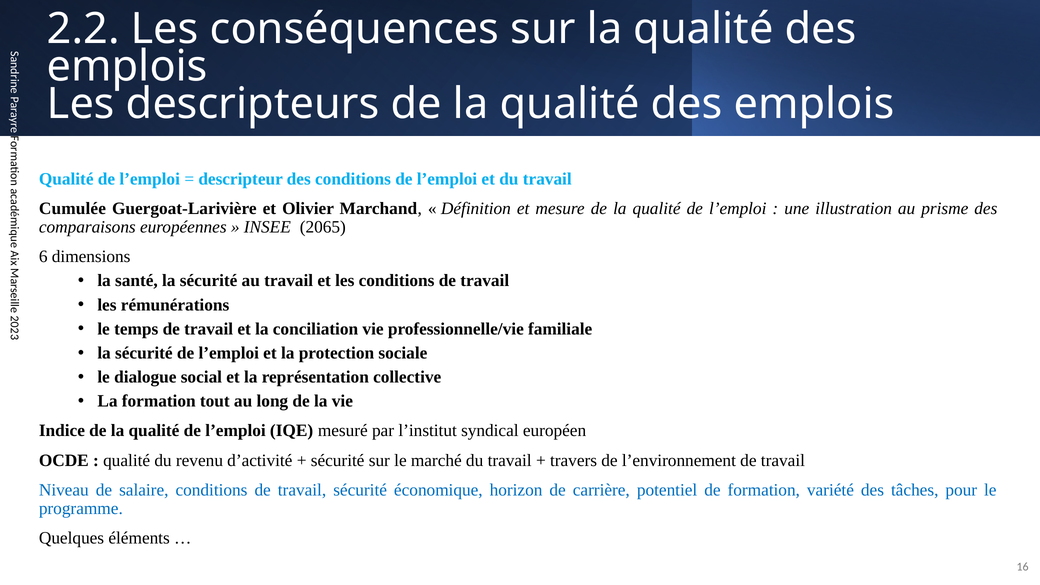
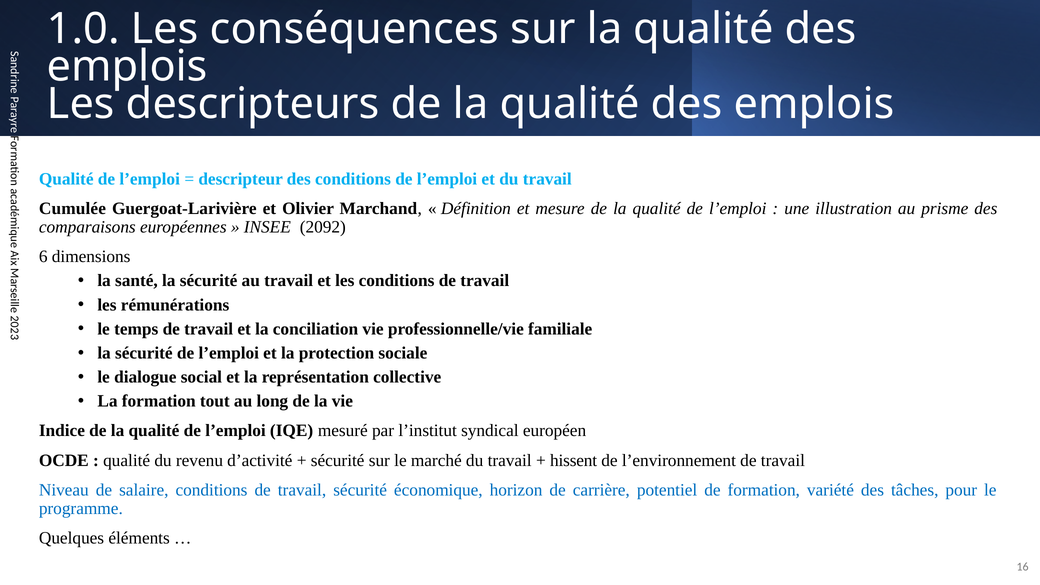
2.2: 2.2 -> 1.0
2065: 2065 -> 2092
travers: travers -> hissent
